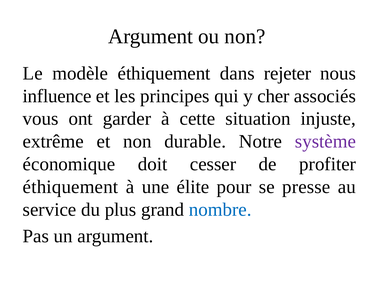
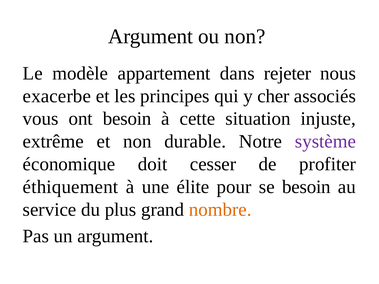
modèle éthiquement: éthiquement -> appartement
influence: influence -> exacerbe
ont garder: garder -> besoin
se presse: presse -> besoin
nombre colour: blue -> orange
